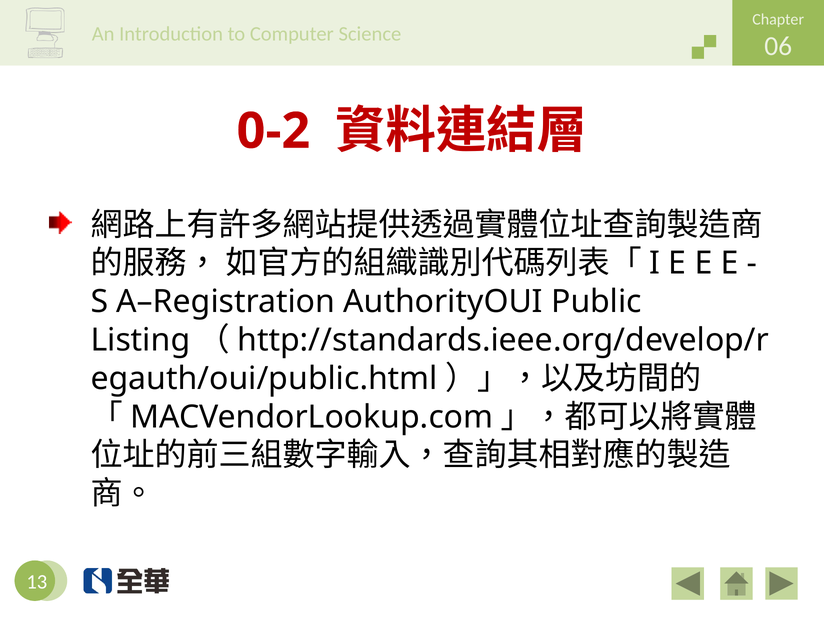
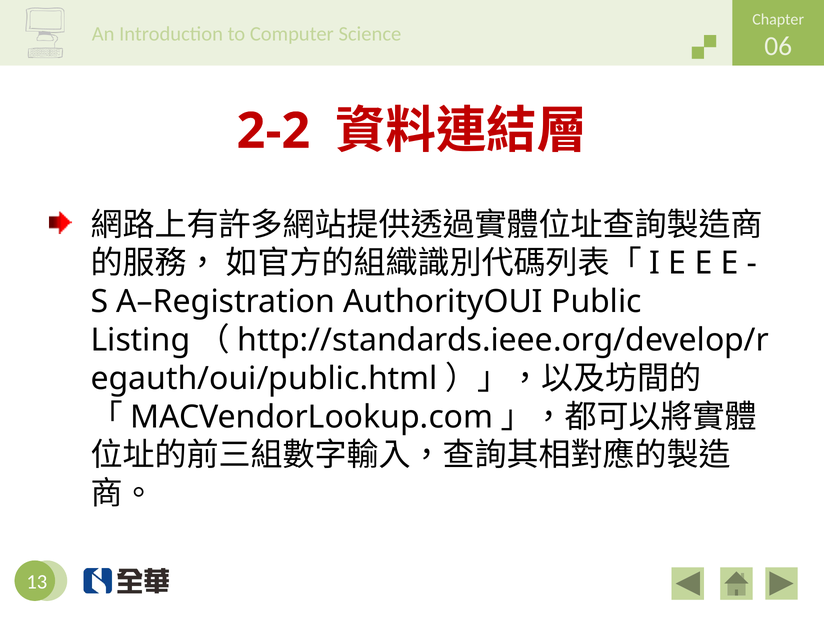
0-2: 0-2 -> 2-2
